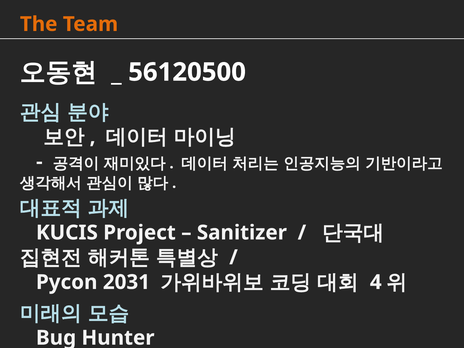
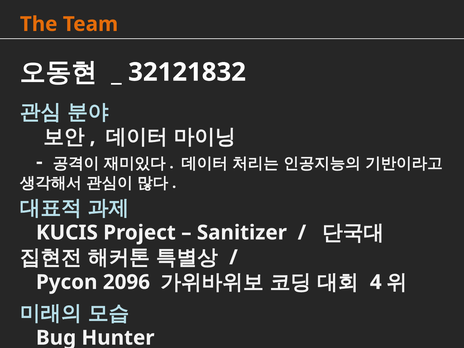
56120500: 56120500 -> 32121832
2031: 2031 -> 2096
